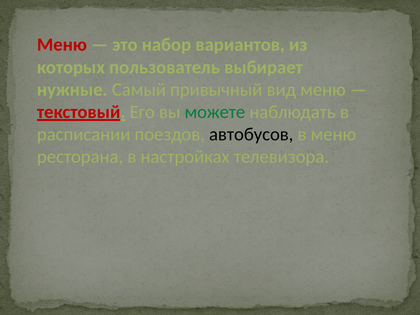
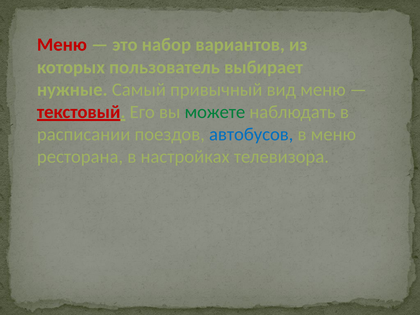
автобусов colour: black -> blue
